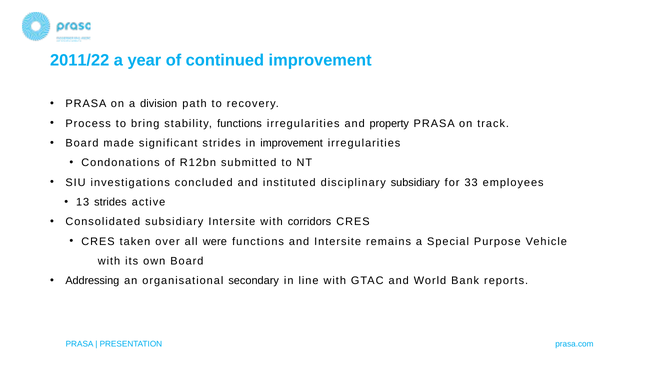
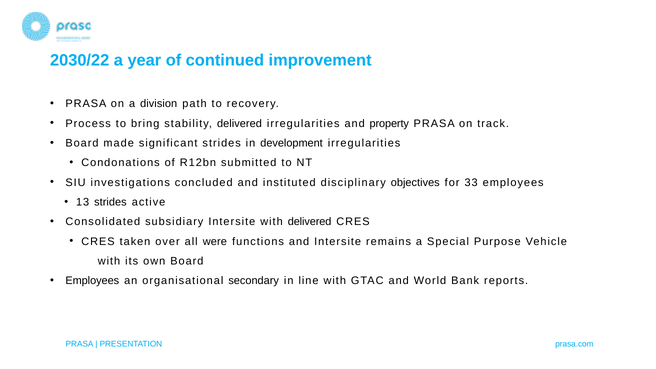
2011/22: 2011/22 -> 2030/22
stability functions: functions -> delivered
in improvement: improvement -> development
disciplinary subsidiary: subsidiary -> objectives
with corridors: corridors -> delivered
Addressing at (92, 281): Addressing -> Employees
